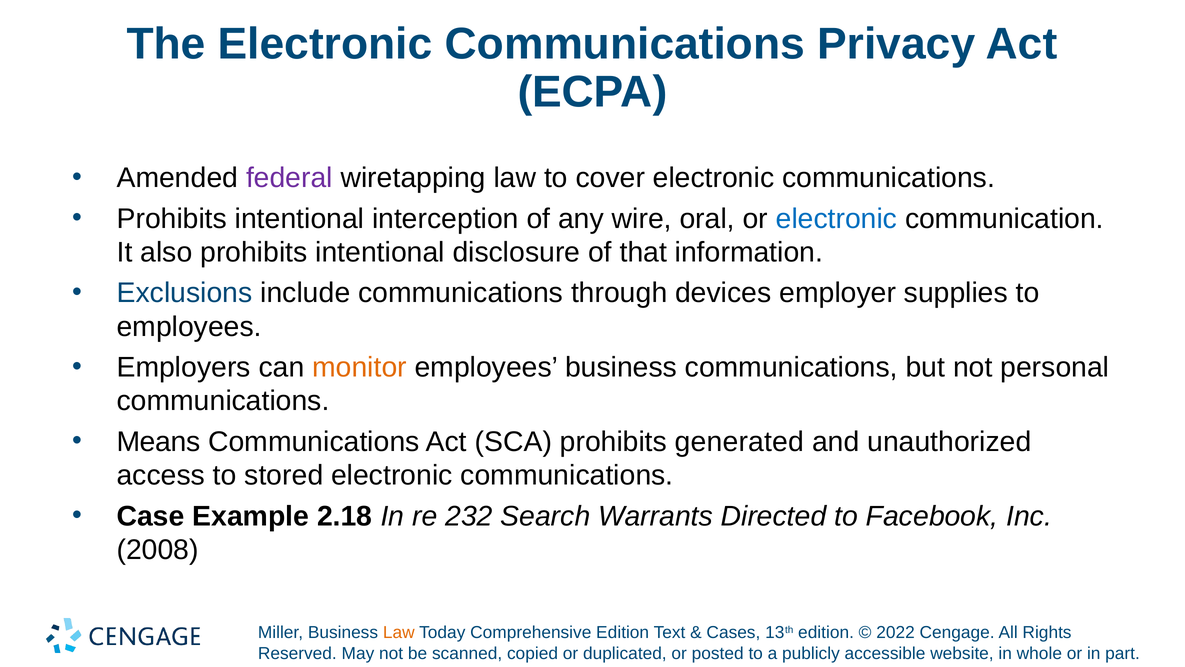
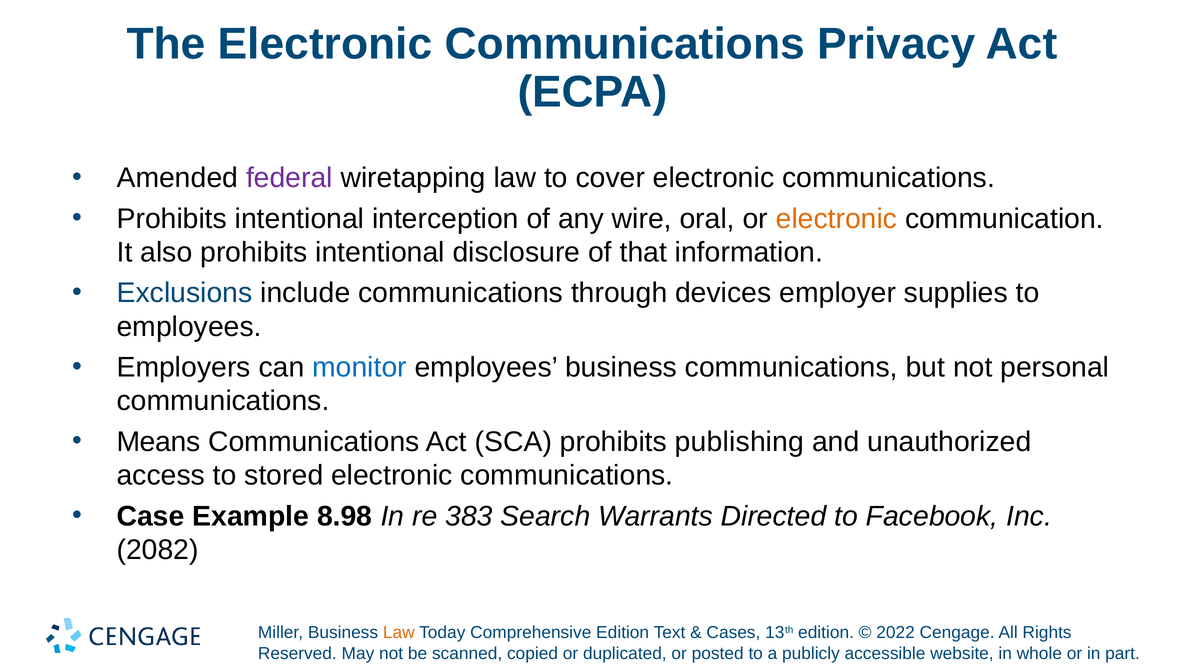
electronic at (836, 219) colour: blue -> orange
monitor colour: orange -> blue
generated: generated -> publishing
2.18: 2.18 -> 8.98
232: 232 -> 383
2008: 2008 -> 2082
